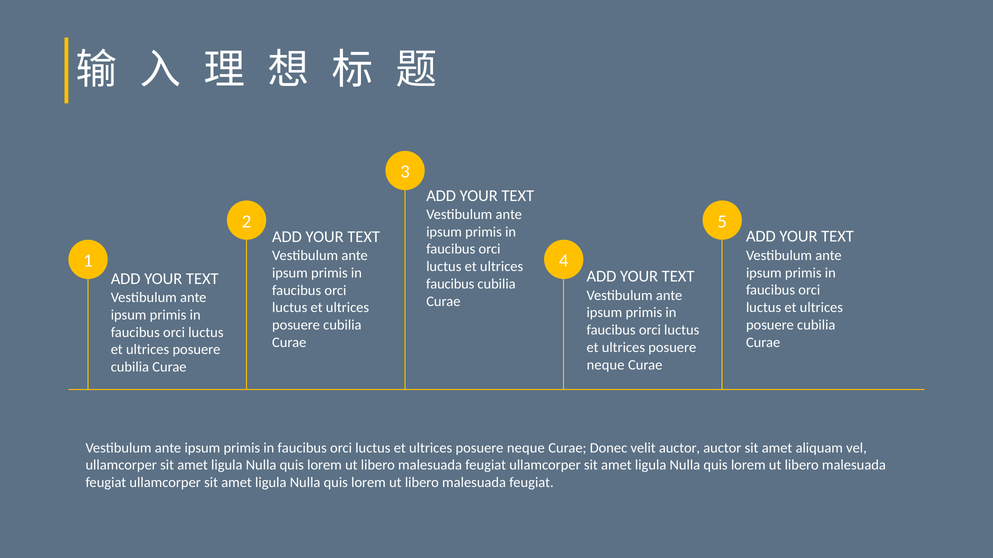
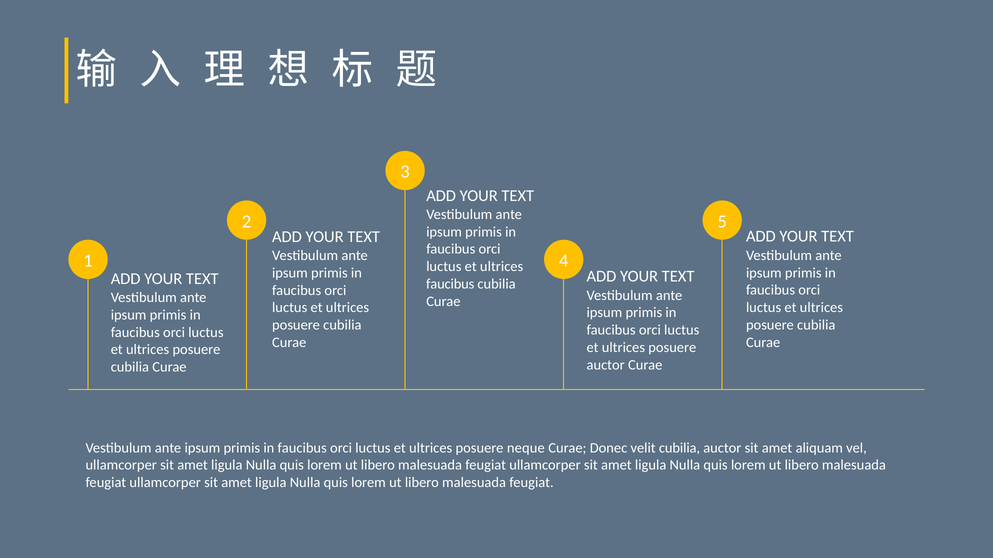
neque at (606, 365): neque -> auctor
velit auctor: auctor -> cubilia
